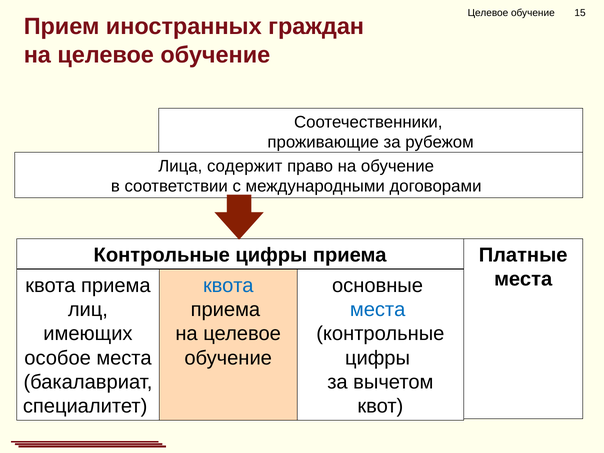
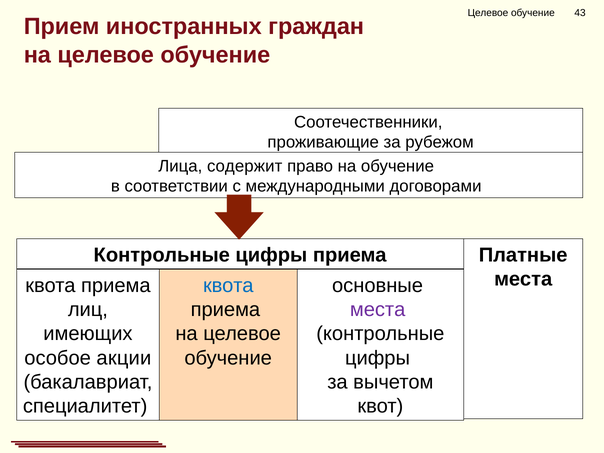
15: 15 -> 43
места at (378, 310) colour: blue -> purple
особое места: места -> акции
